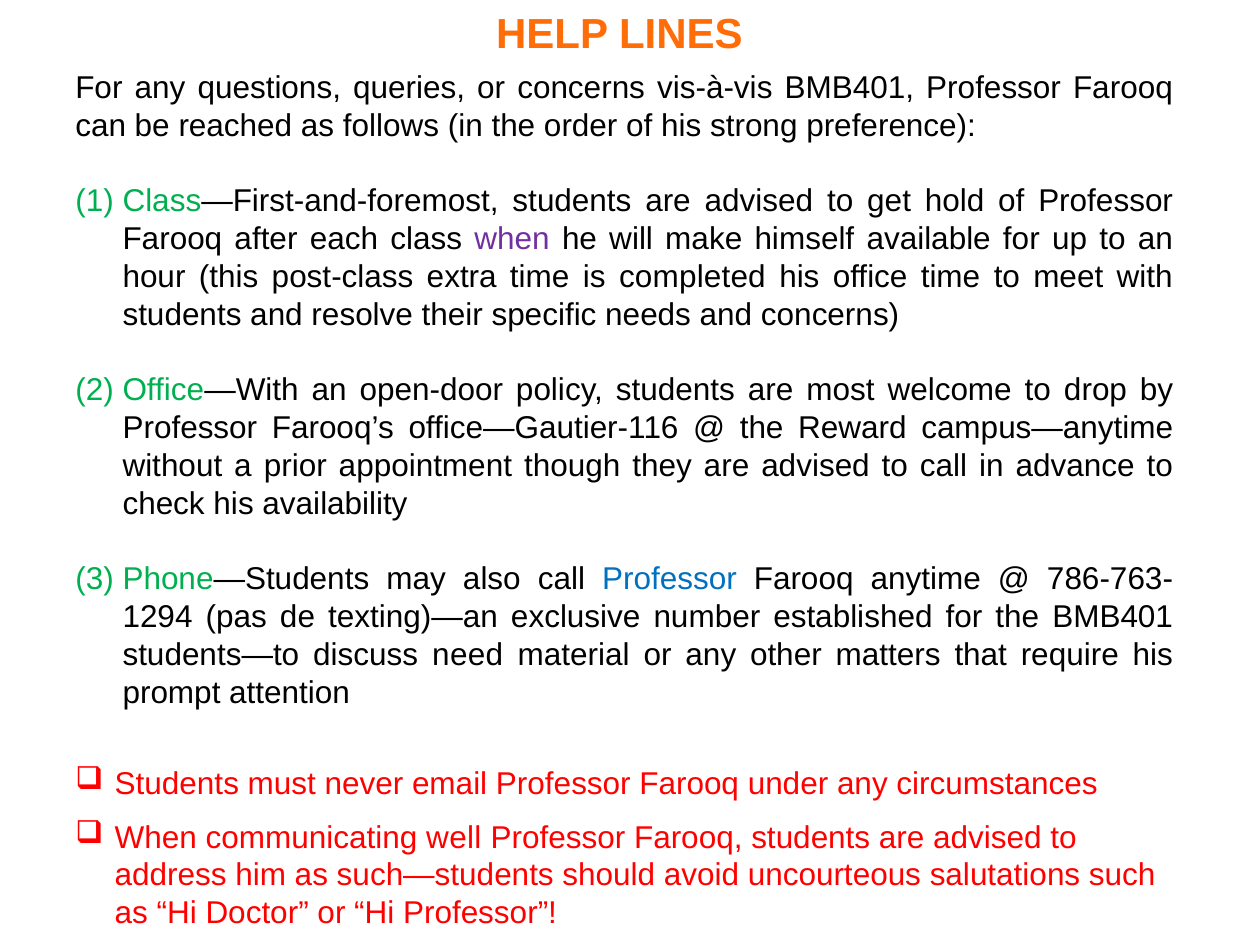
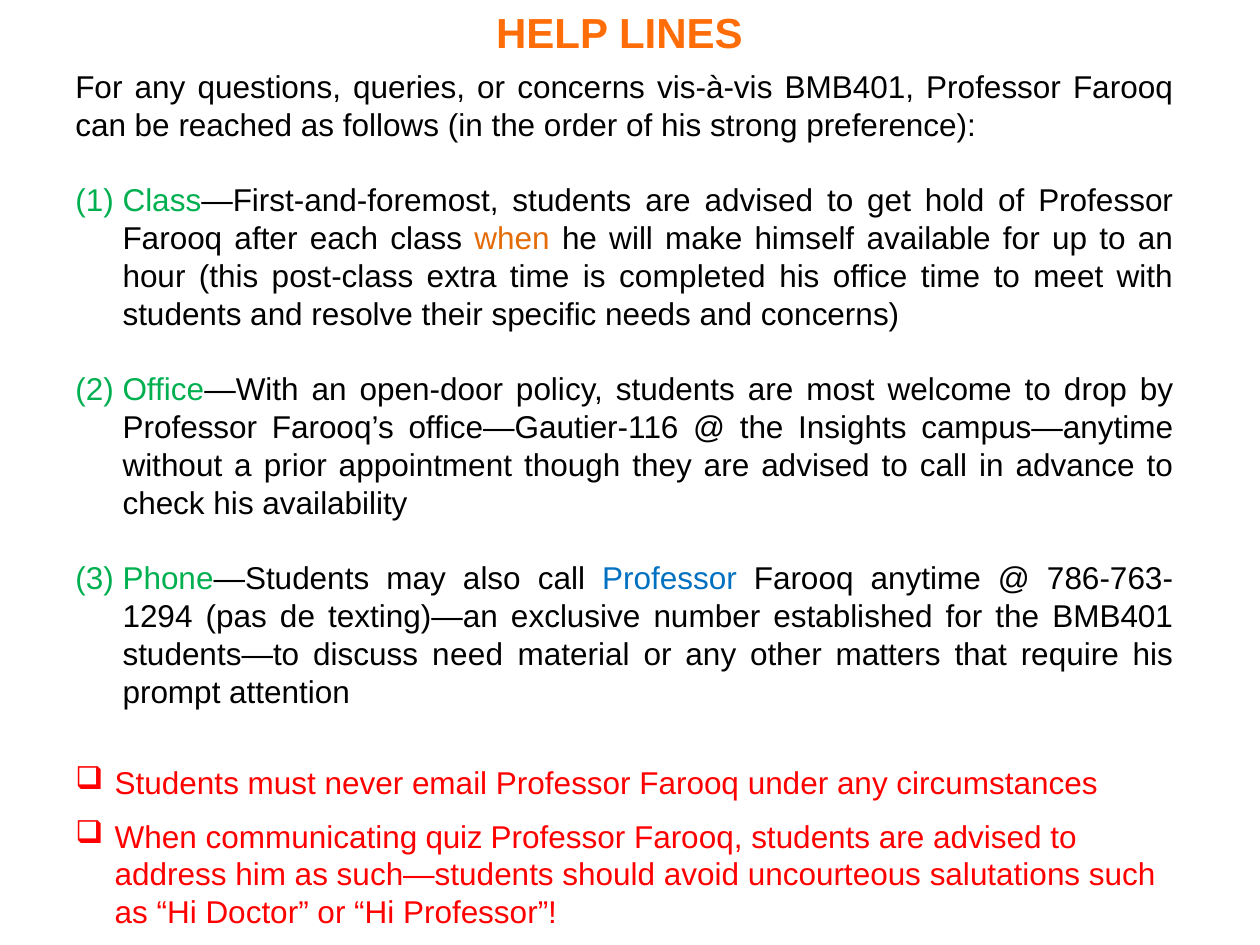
when at (512, 239) colour: purple -> orange
Reward: Reward -> Insights
well: well -> quiz
